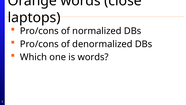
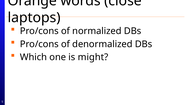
is words: words -> might
